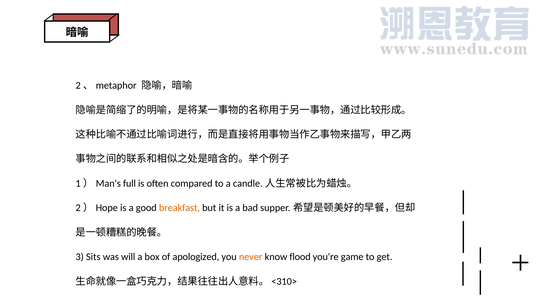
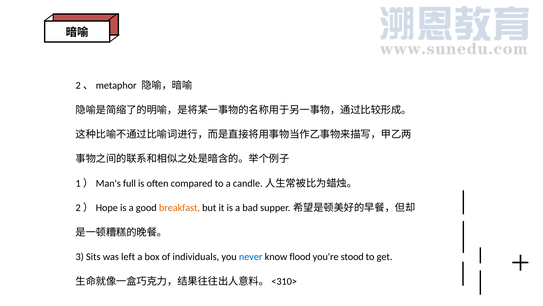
will: will -> left
apologized: apologized -> individuals
never colour: orange -> blue
game: game -> stood
